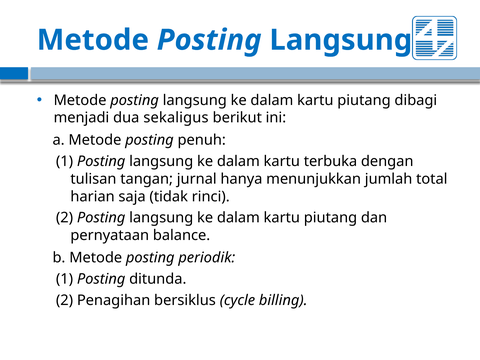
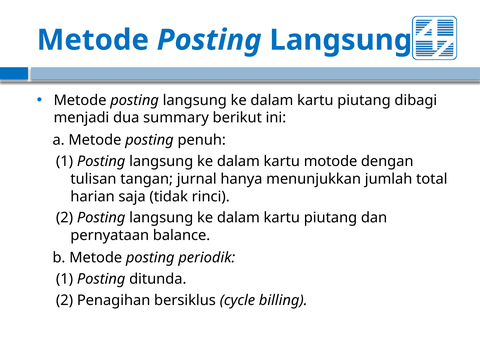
sekaligus: sekaligus -> summary
terbuka: terbuka -> motode
